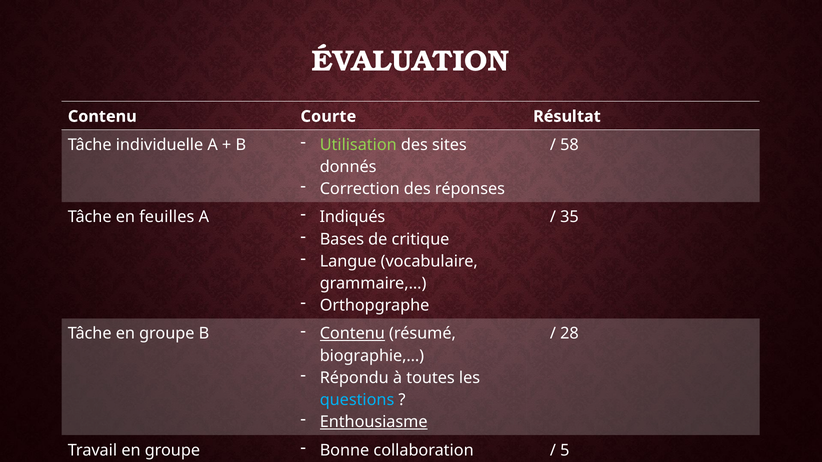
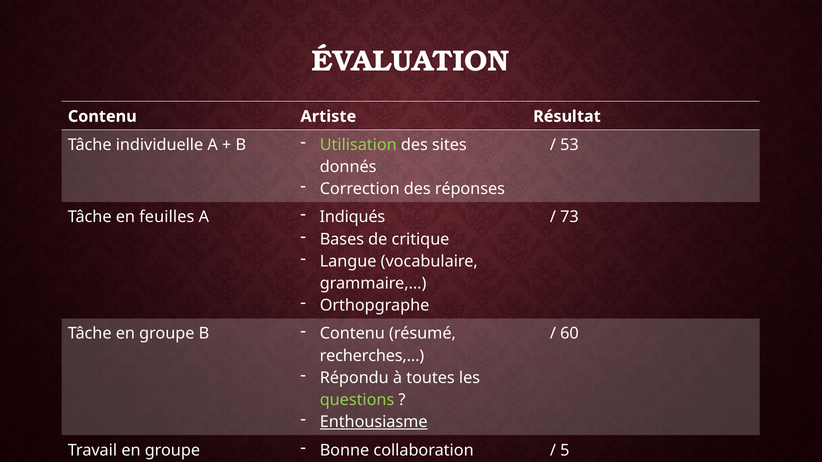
Courte: Courte -> Artiste
58: 58 -> 53
35: 35 -> 73
Contenu at (352, 334) underline: present -> none
28: 28 -> 60
biographie,…: biographie,… -> recherches,…
questions colour: light blue -> light green
